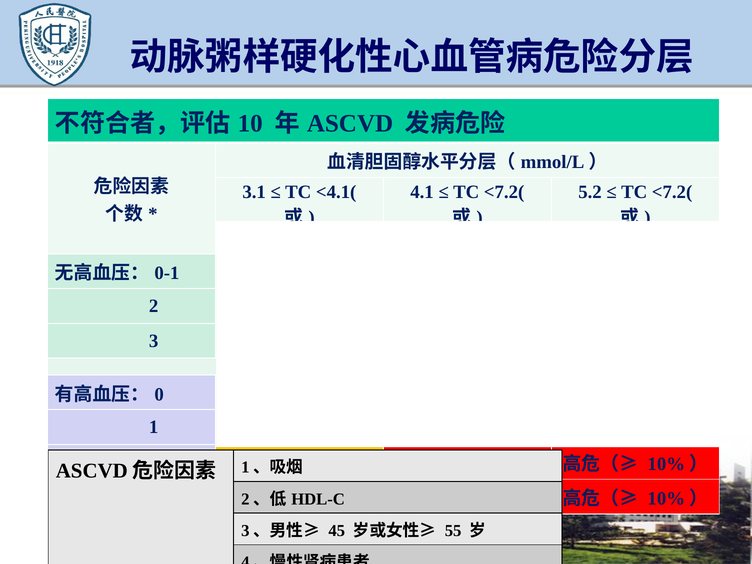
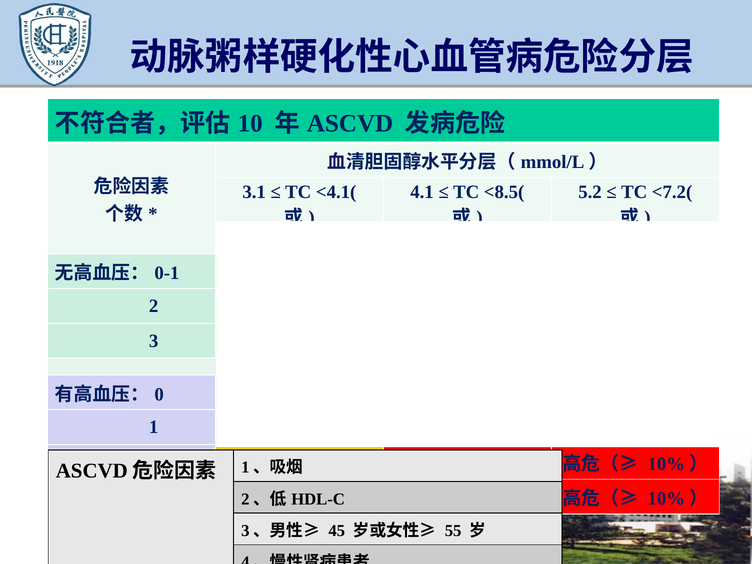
<7.2( at (504, 192): <7.2( -> <8.5(
